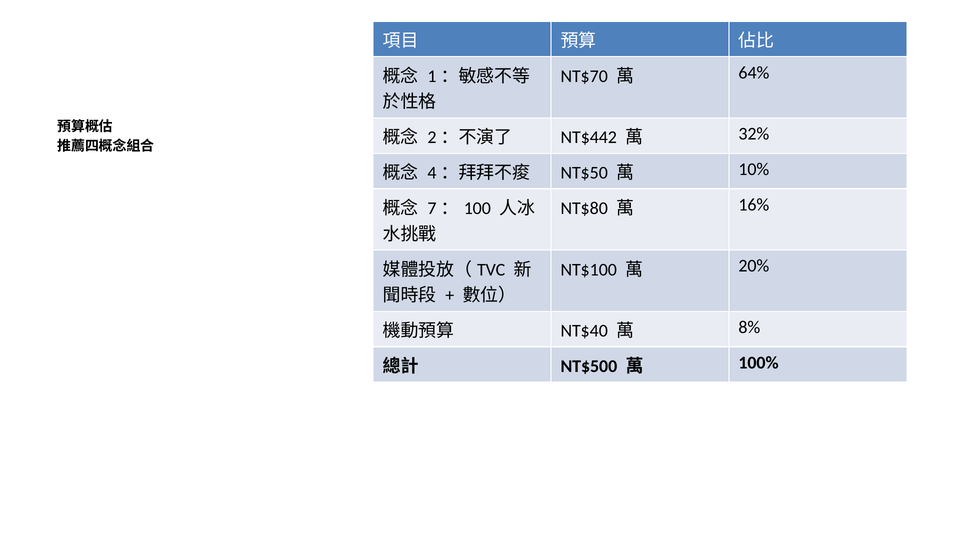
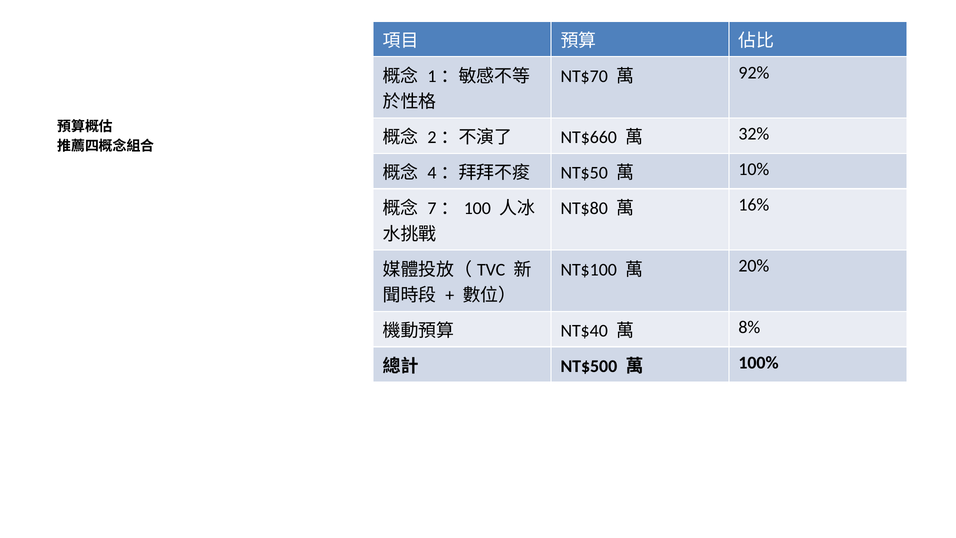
64%: 64% -> 92%
NT$442: NT$442 -> NT$660
